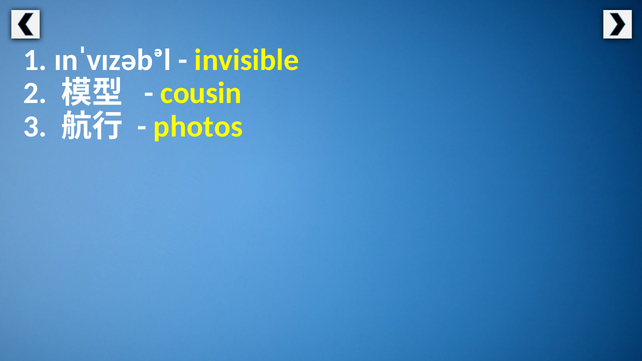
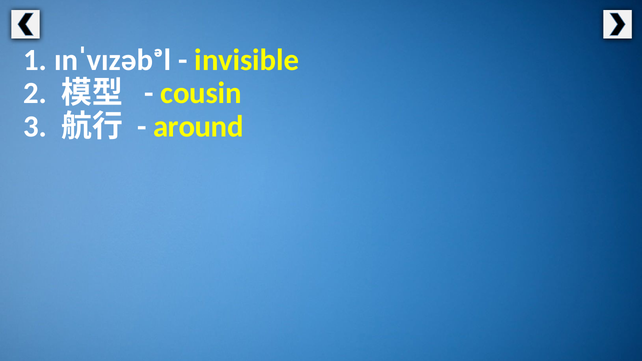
photos: photos -> around
